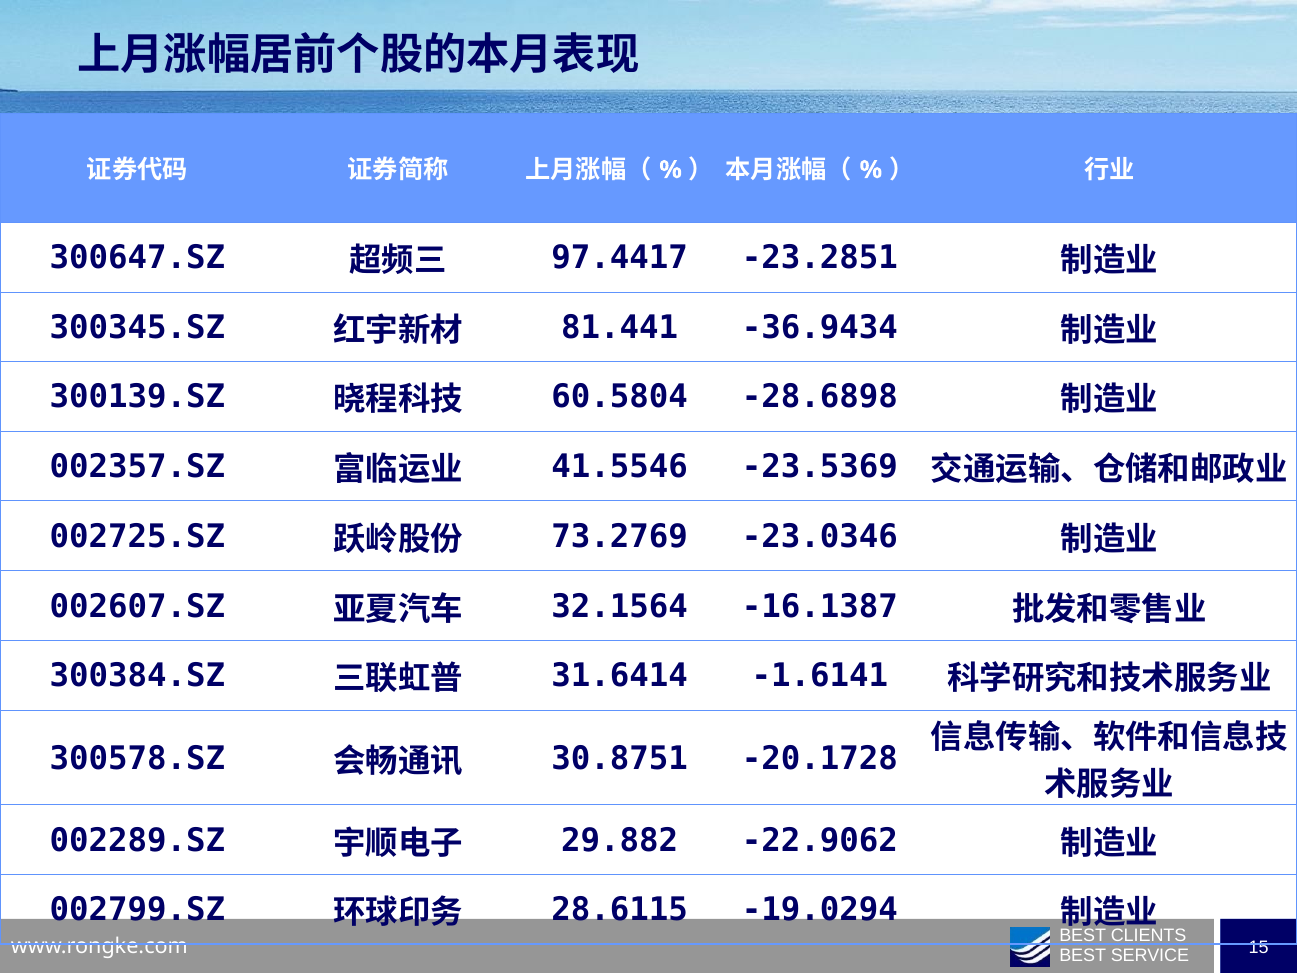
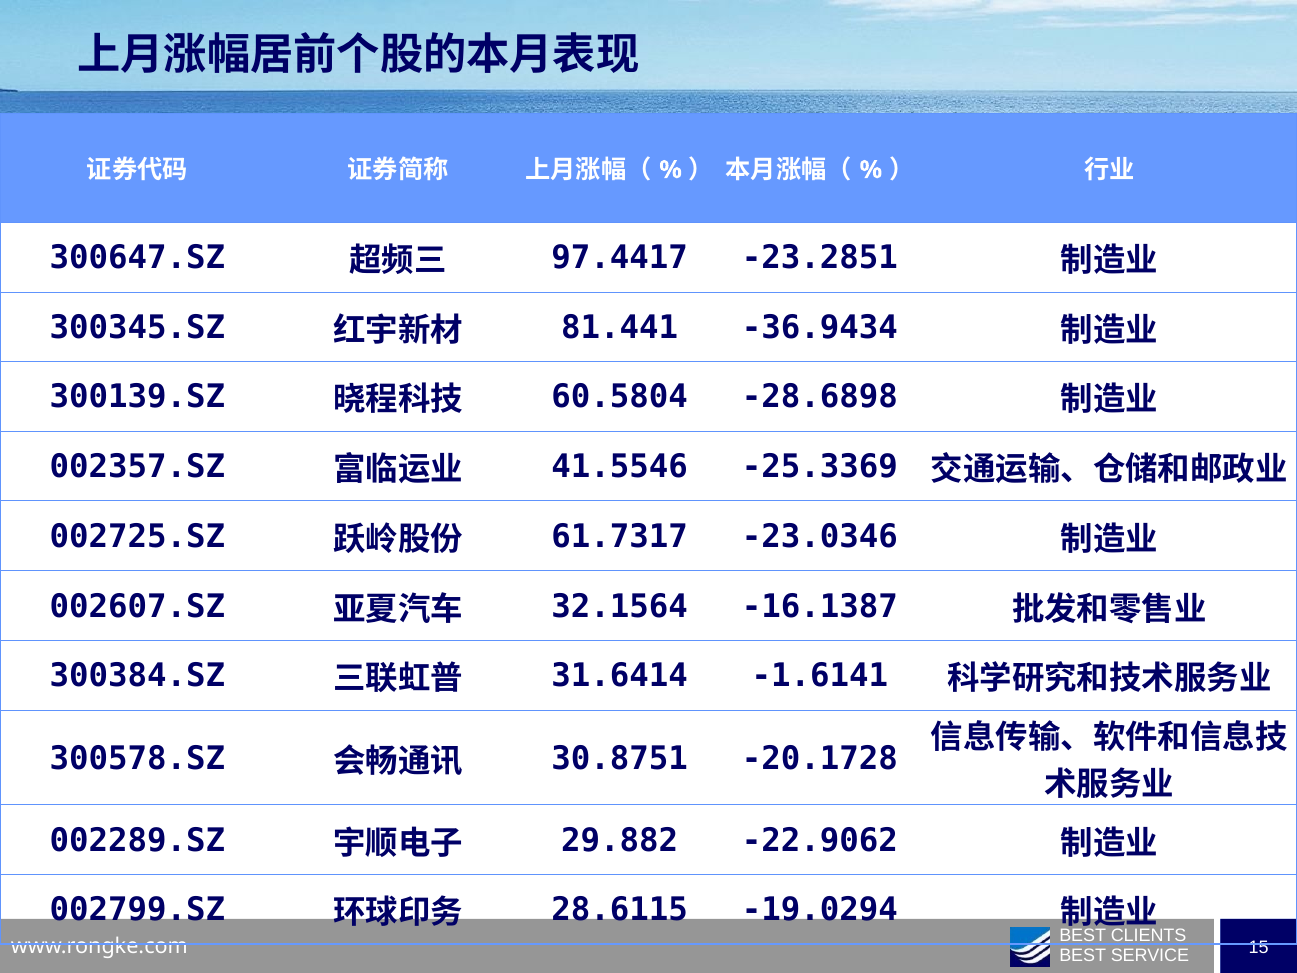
-23.5369: -23.5369 -> -25.3369
73.2769: 73.2769 -> 61.7317
